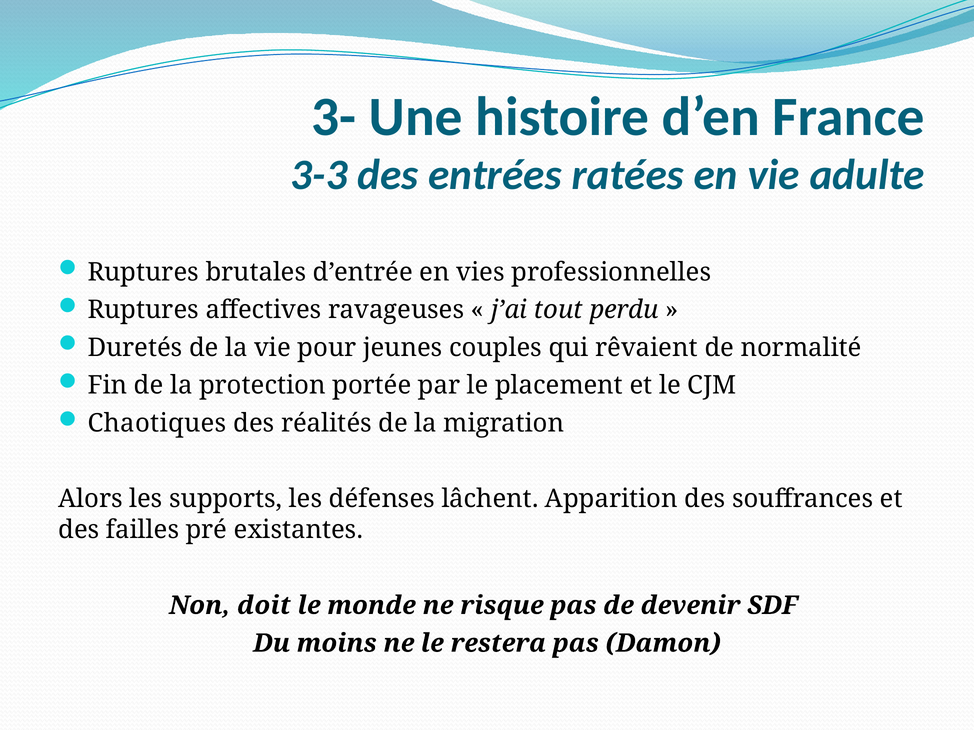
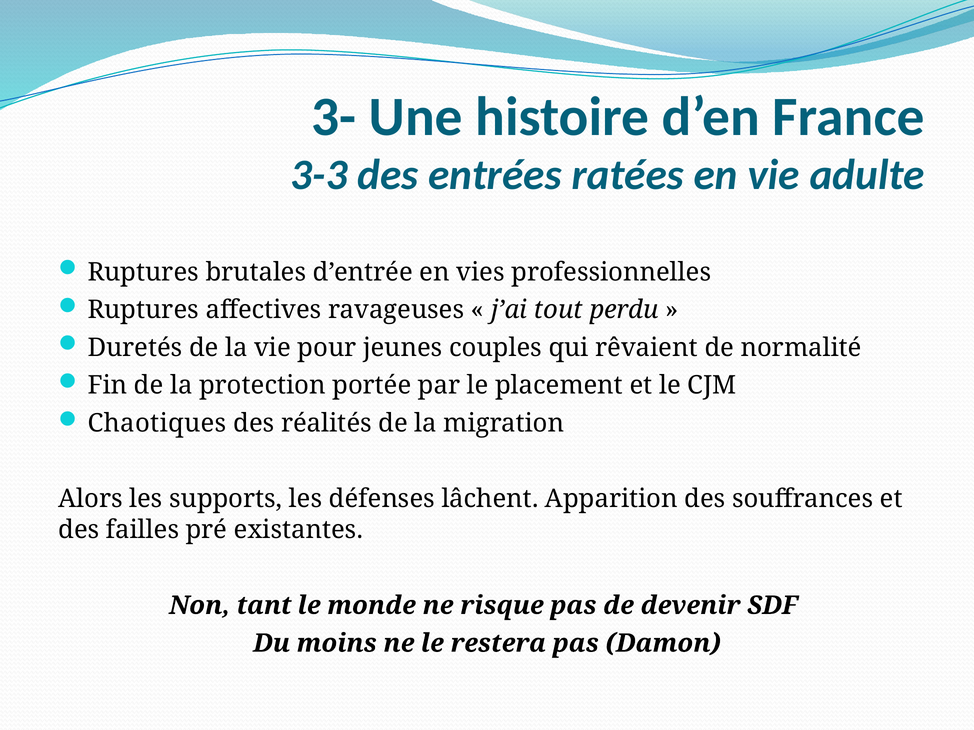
doit: doit -> tant
